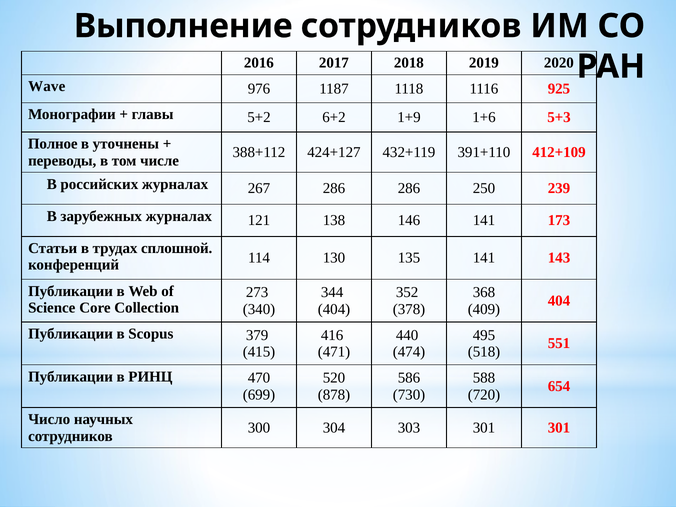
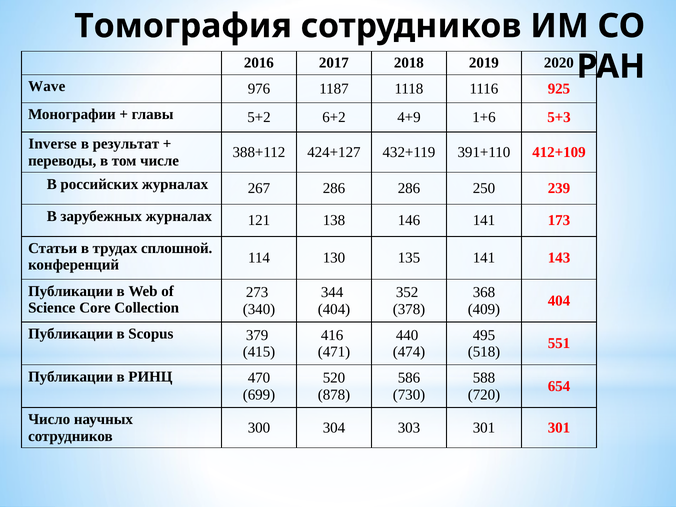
Выполнение: Выполнение -> Томография
1+9: 1+9 -> 4+9
Полное: Полное -> Inverse
уточнены: уточнены -> результат
